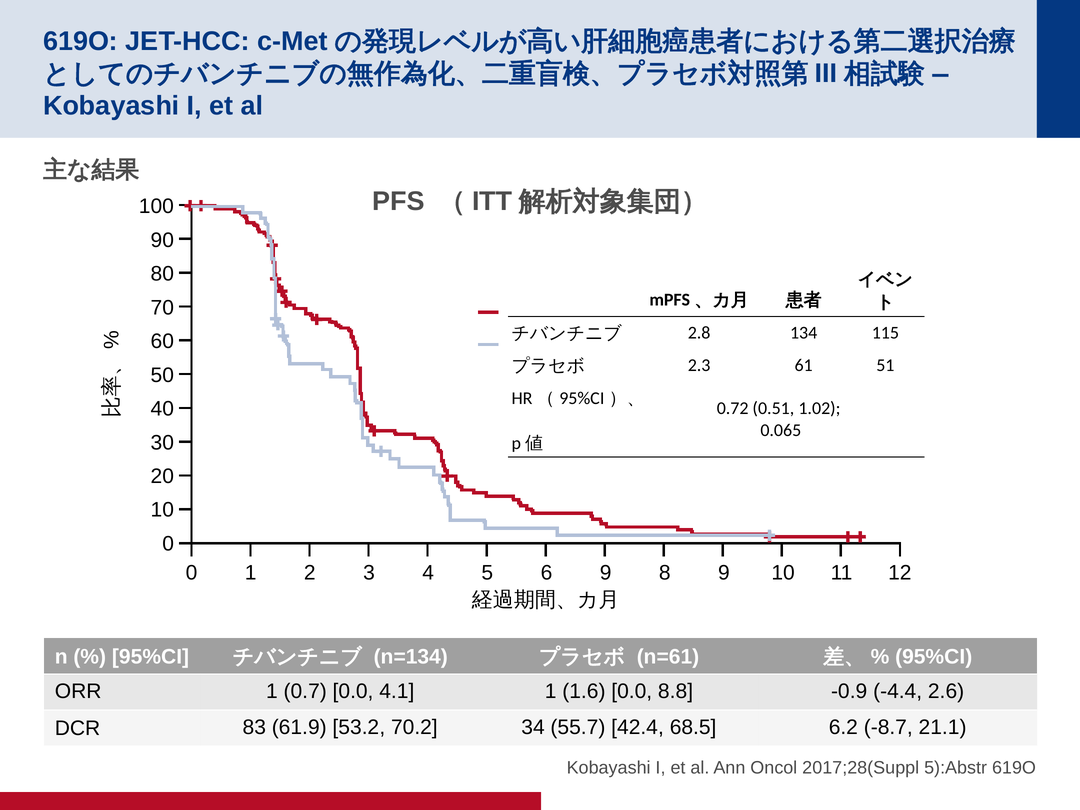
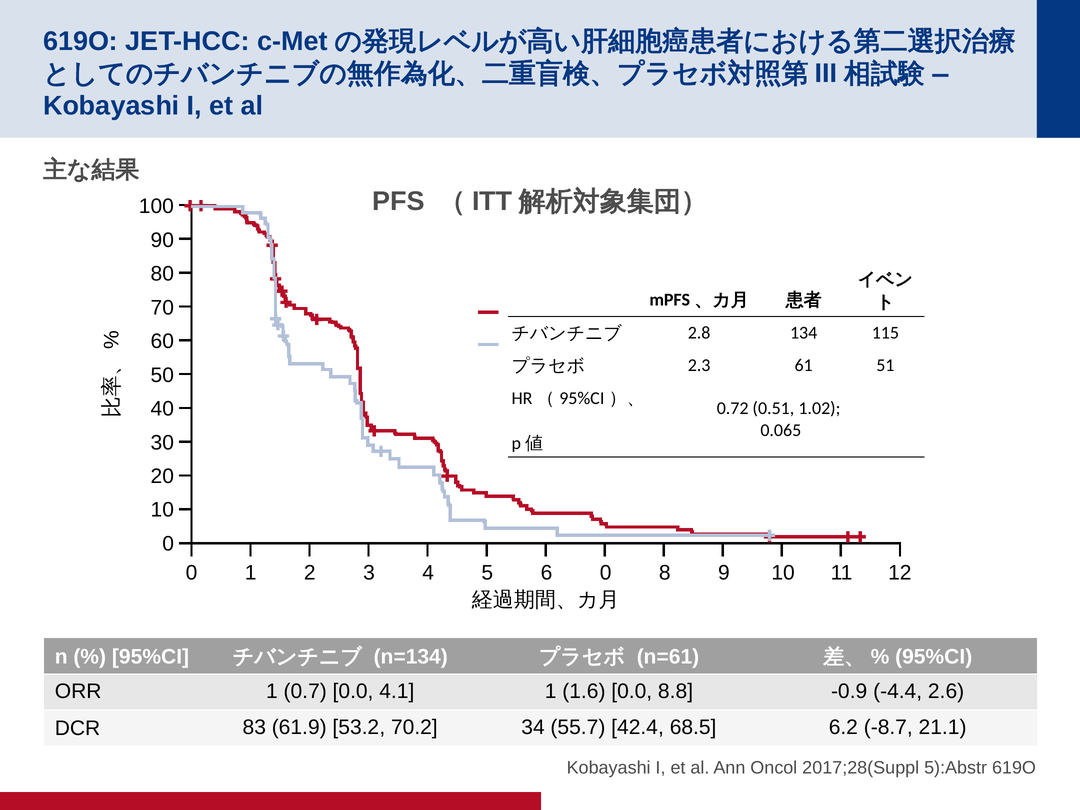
5 9: 9 -> 0
